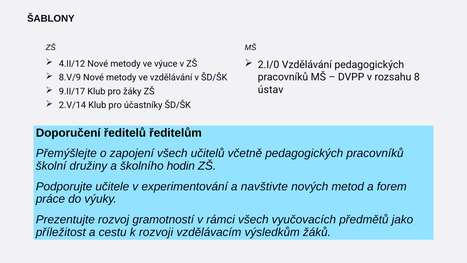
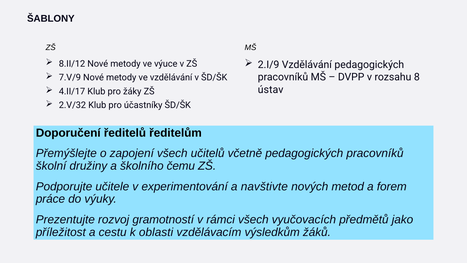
4.II/12: 4.II/12 -> 8.II/12
2.I/0: 2.I/0 -> 2.I/9
8.V/9: 8.V/9 -> 7.V/9
9.II/17: 9.II/17 -> 4.II/17
2.V/14: 2.V/14 -> 2.V/32
hodin: hodin -> čemu
rozvoji: rozvoji -> oblasti
